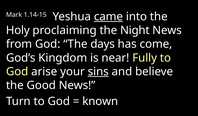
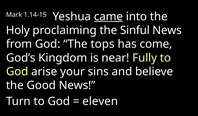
Night: Night -> Sinful
days: days -> tops
sins underline: present -> none
known: known -> eleven
